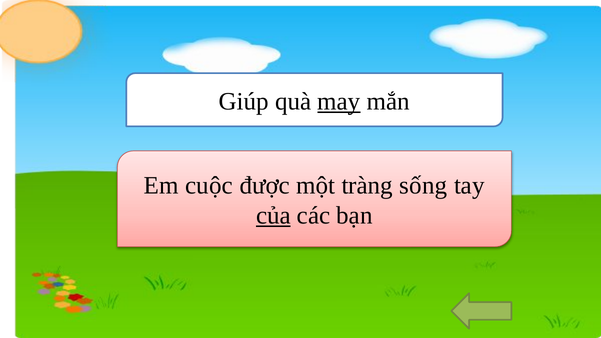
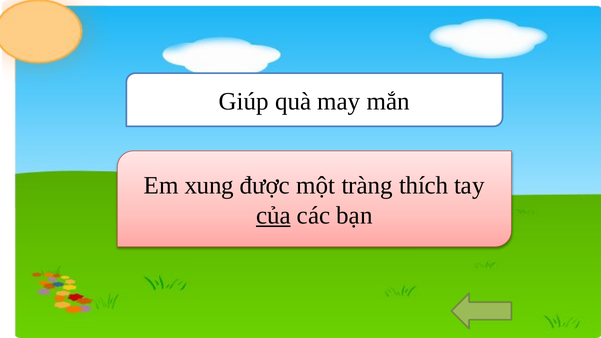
may underline: present -> none
cuộc: cuộc -> xung
sống: sống -> thích
